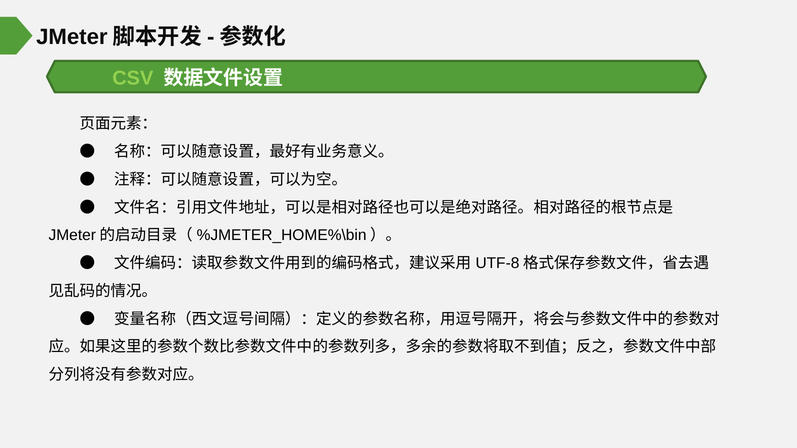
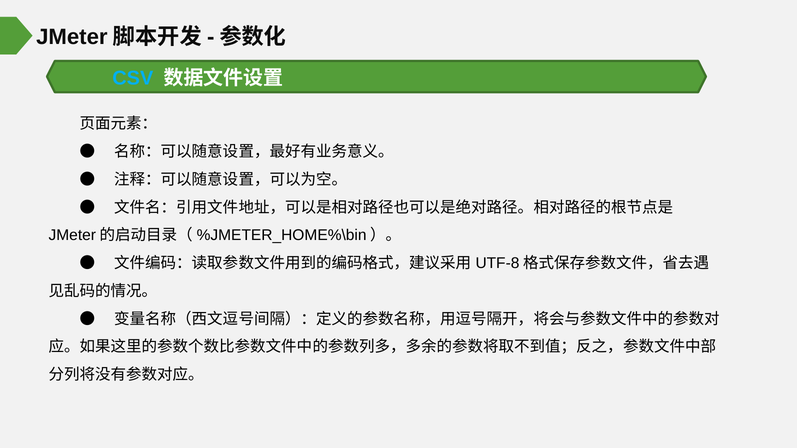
CSV colour: light green -> light blue
